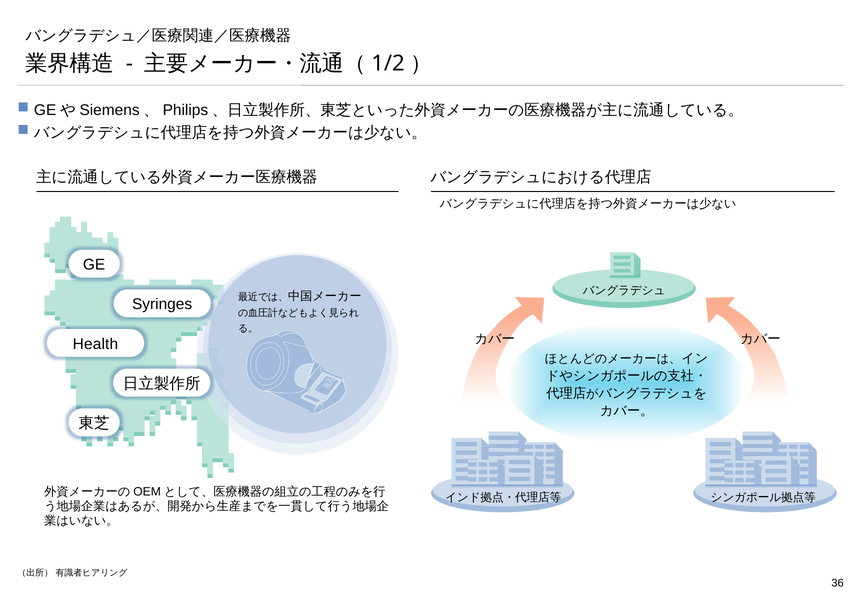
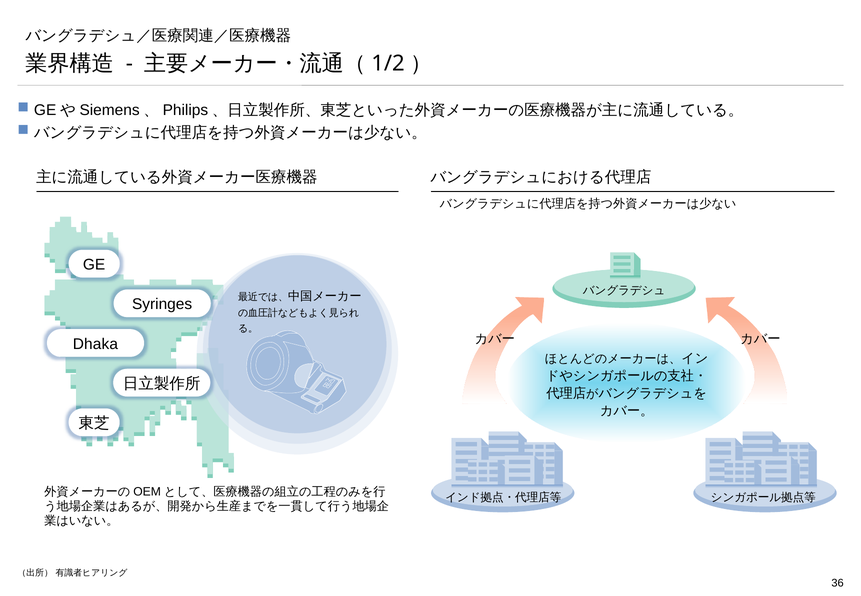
Health: Health -> Dhaka
